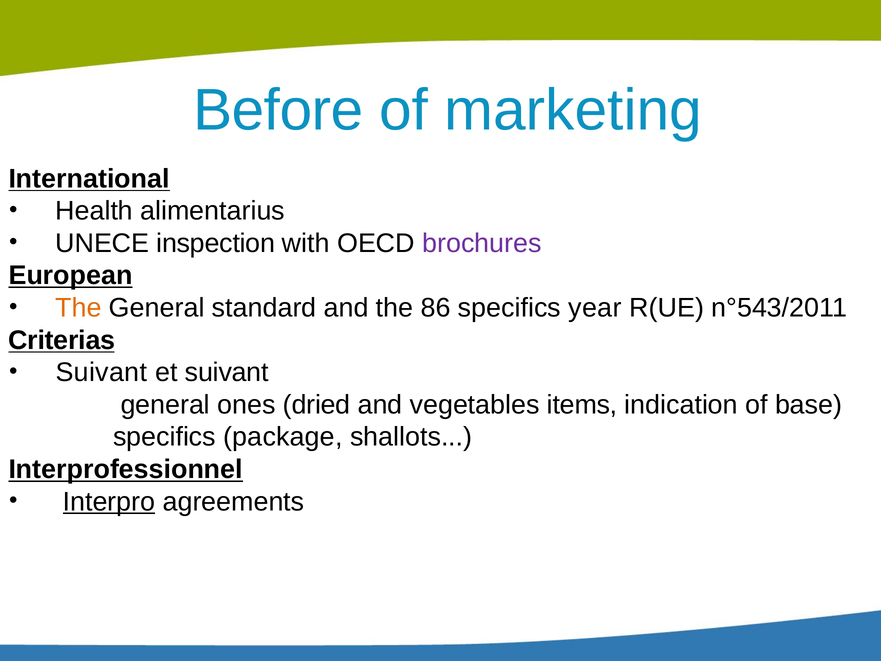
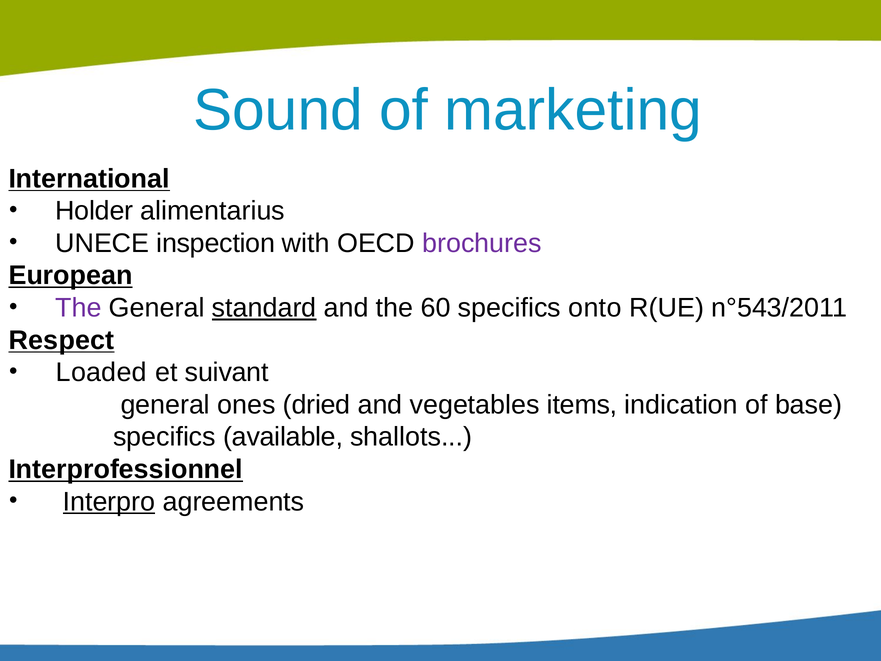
Before: Before -> Sound
Health: Health -> Holder
The at (78, 308) colour: orange -> purple
standard underline: none -> present
86: 86 -> 60
year: year -> onto
Criterias: Criterias -> Respect
Suivant at (101, 372): Suivant -> Loaded
package: package -> available
